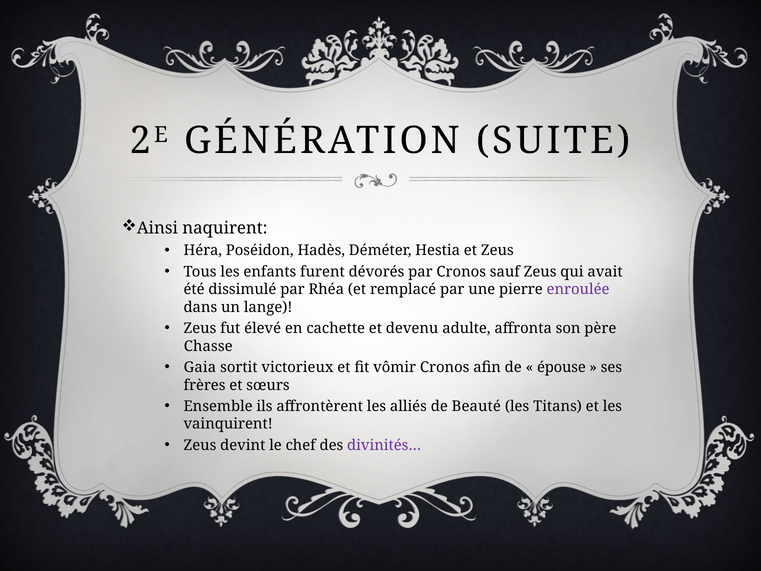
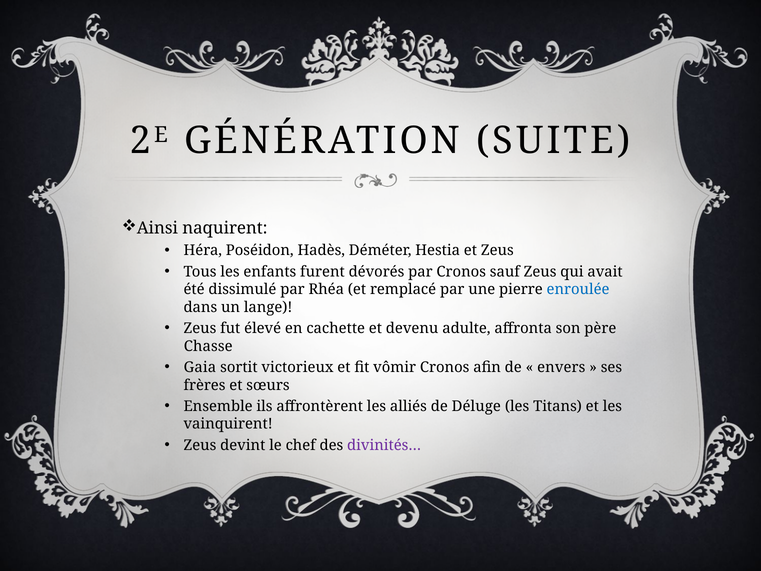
enroulée colour: purple -> blue
épouse: épouse -> envers
Beauté: Beauté -> Déluge
